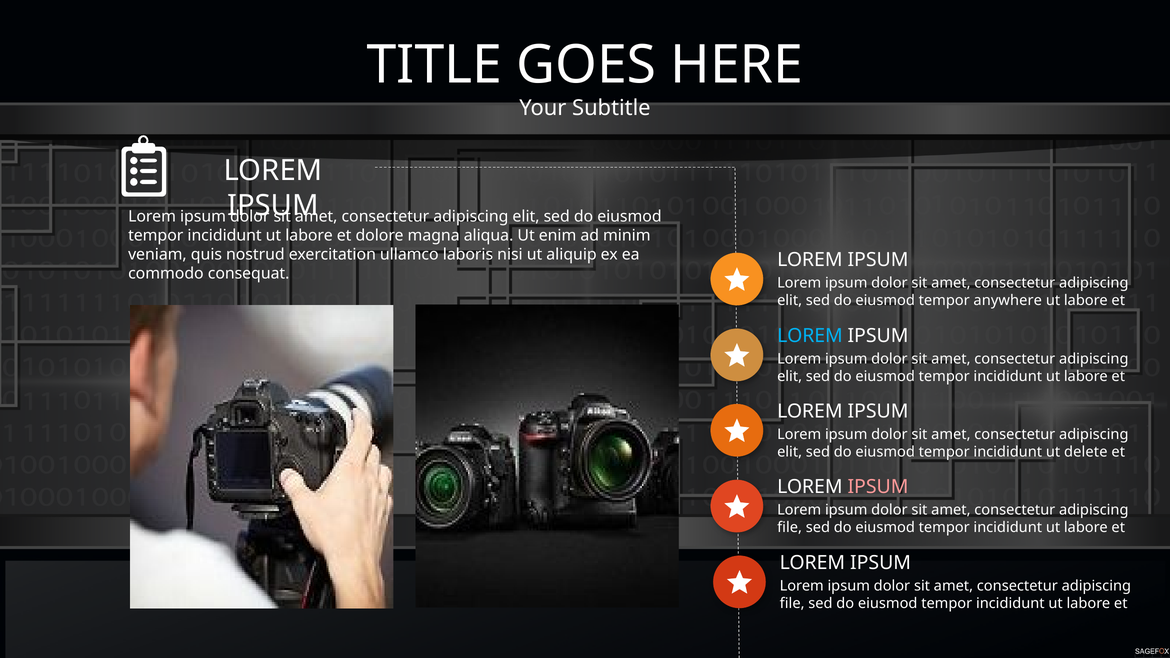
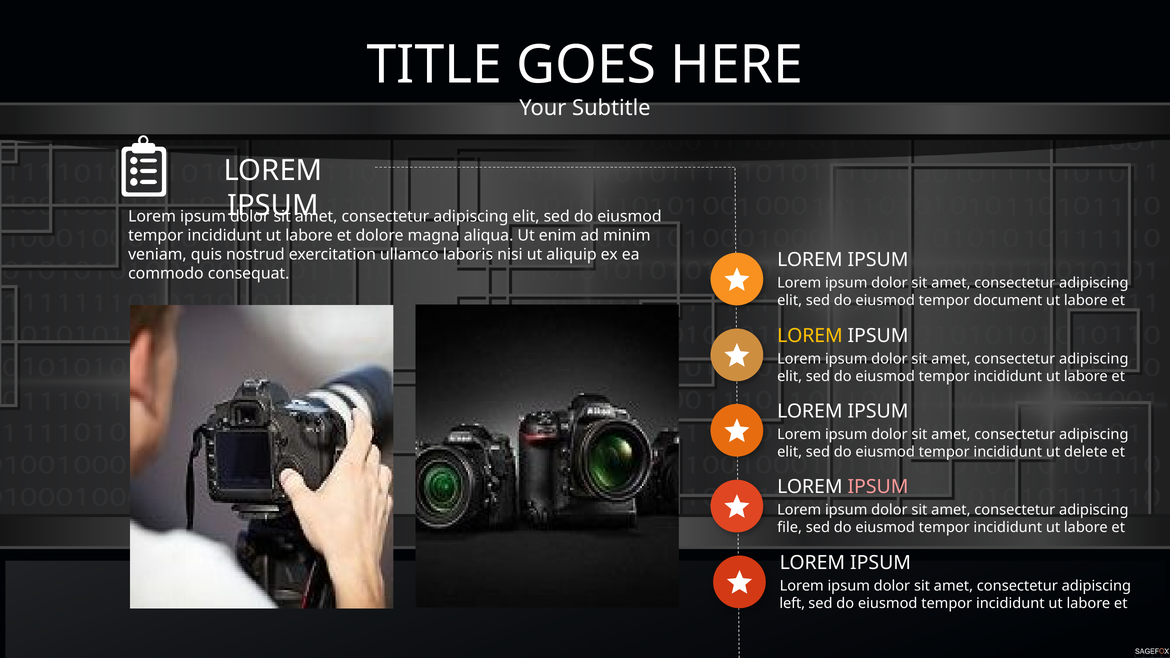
anywhere: anywhere -> document
LOREM at (810, 336) colour: light blue -> yellow
file at (792, 604): file -> left
